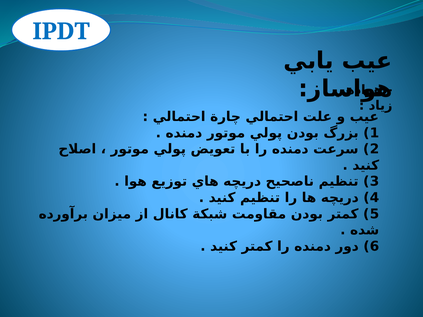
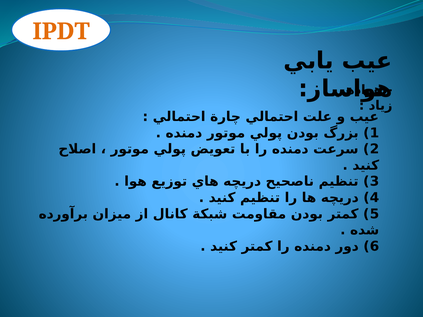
IPDT colour: blue -> orange
